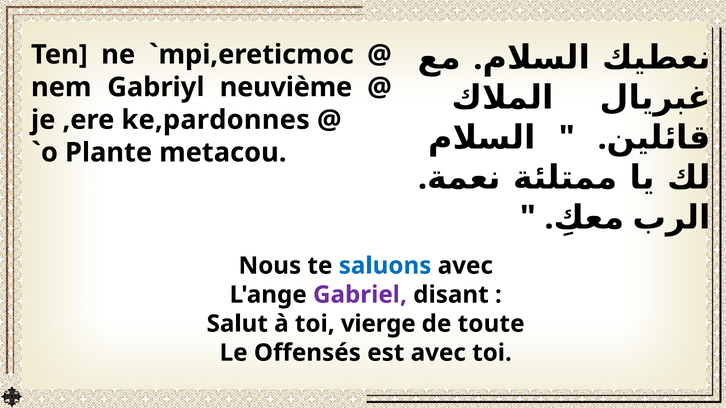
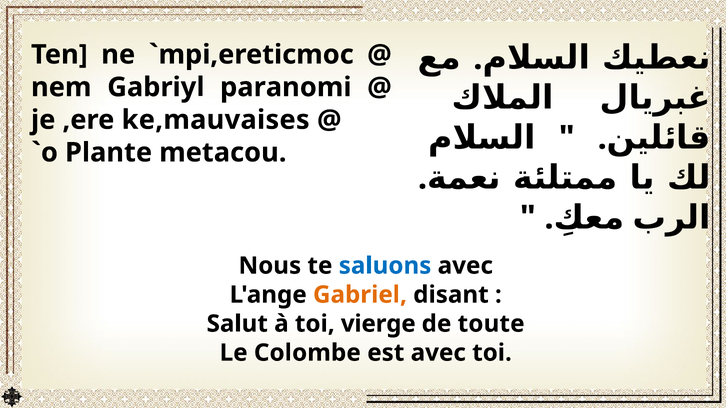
neuvième: neuvième -> paranomi
ke,pardonnes: ke,pardonnes -> ke,mauvaises
Gabriel colour: purple -> orange
Offensés: Offensés -> Colombe
